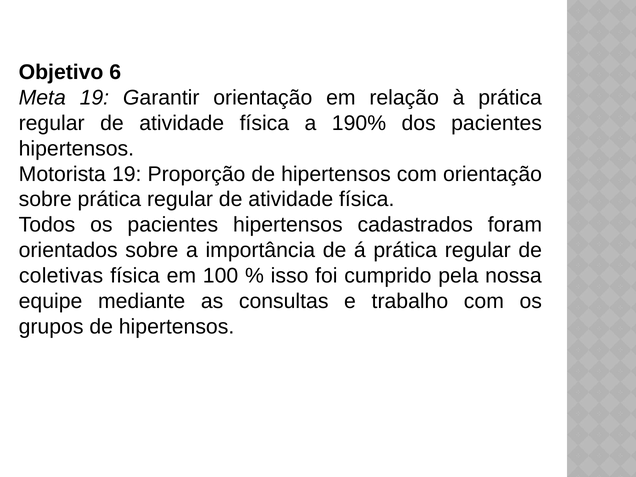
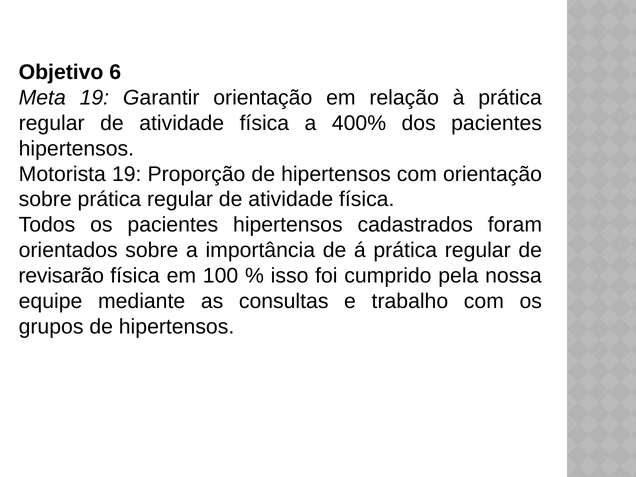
190%: 190% -> 400%
coletivas: coletivas -> revisarão
